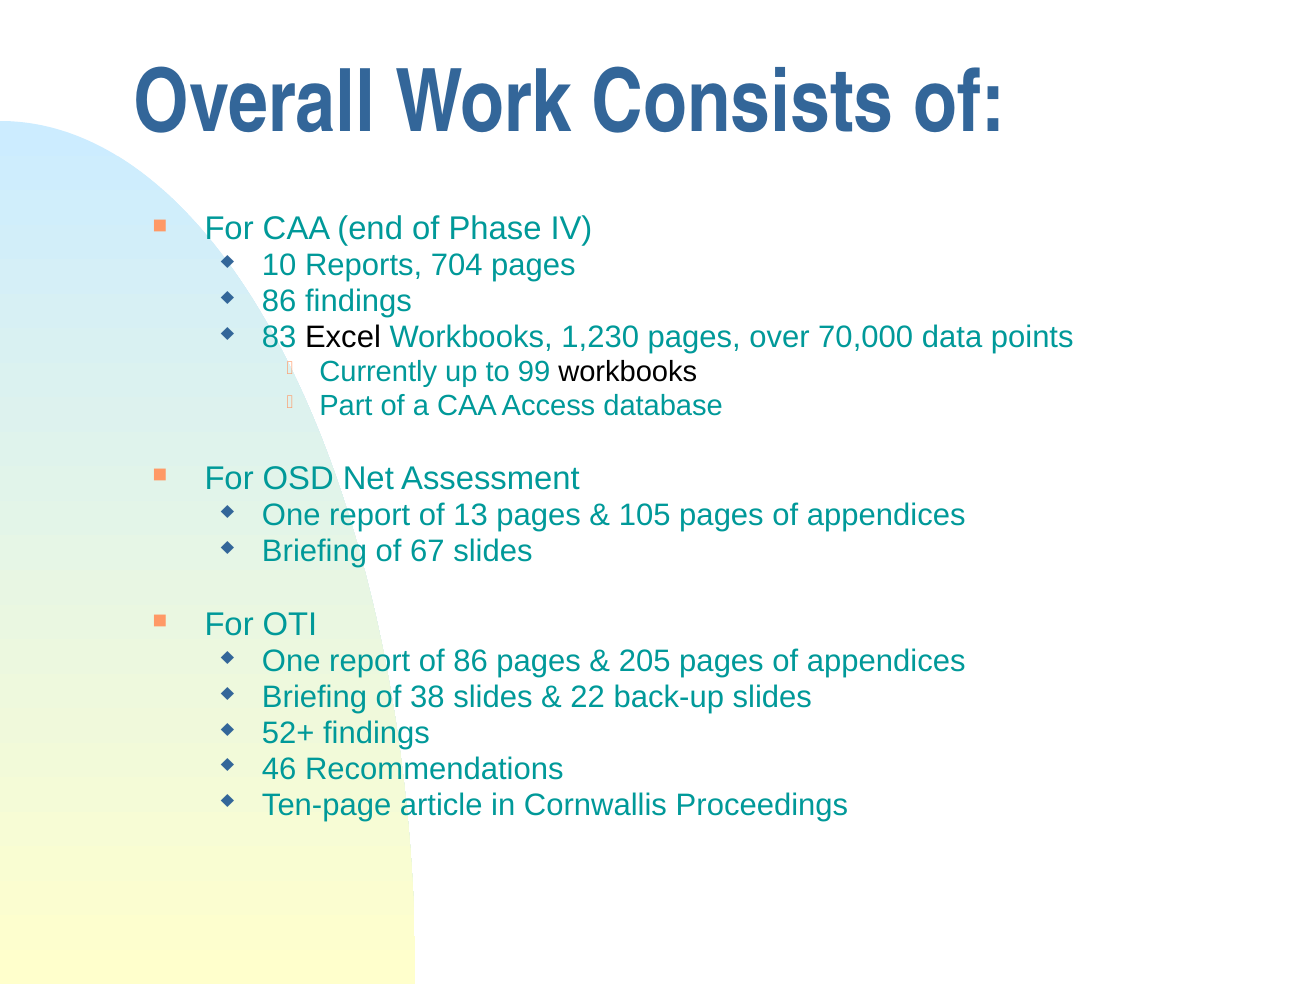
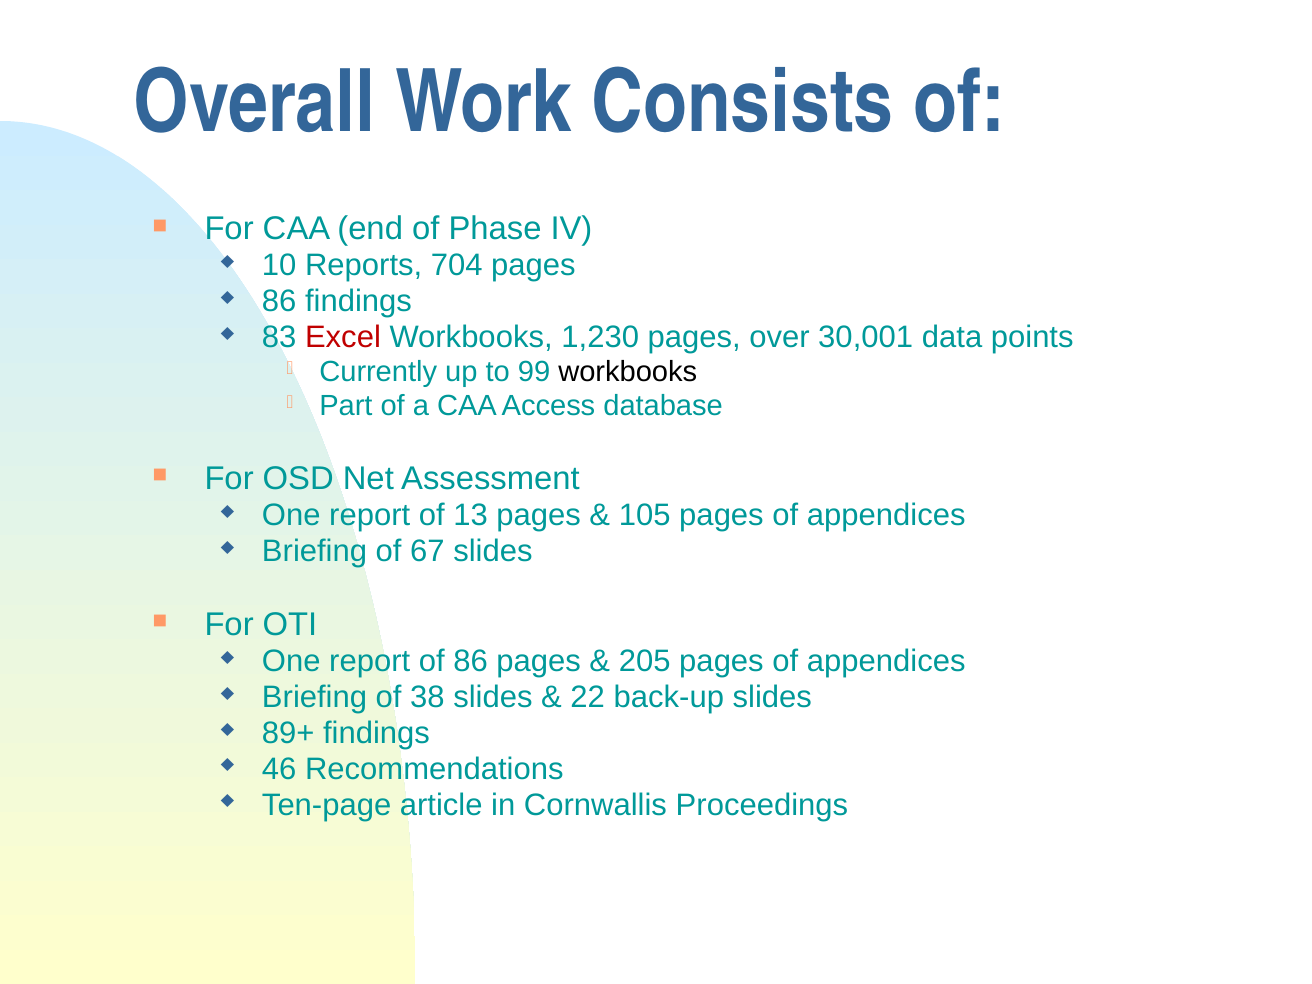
Excel colour: black -> red
70,000: 70,000 -> 30,001
52+: 52+ -> 89+
